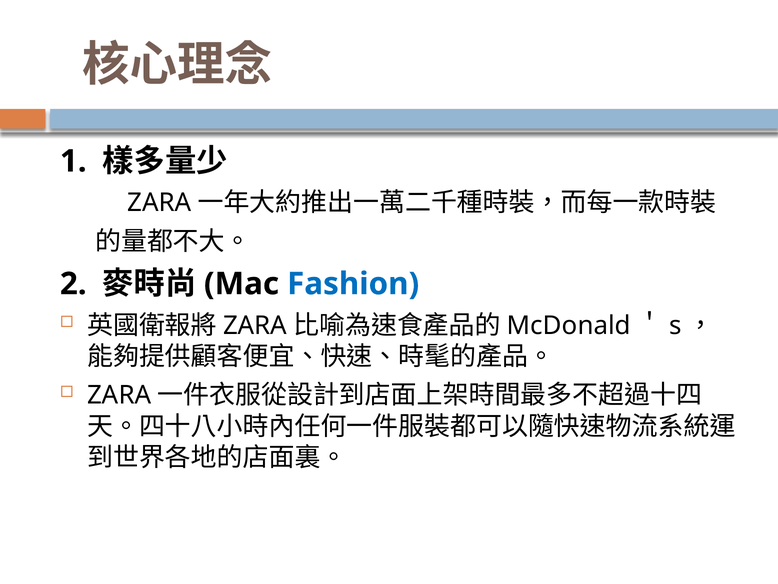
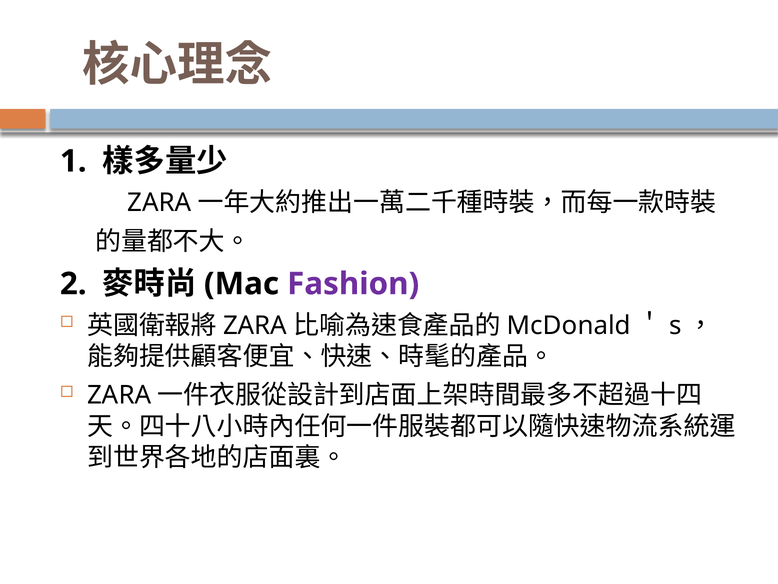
Fashion colour: blue -> purple
